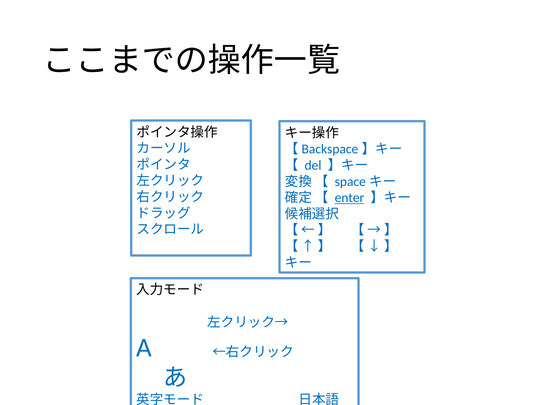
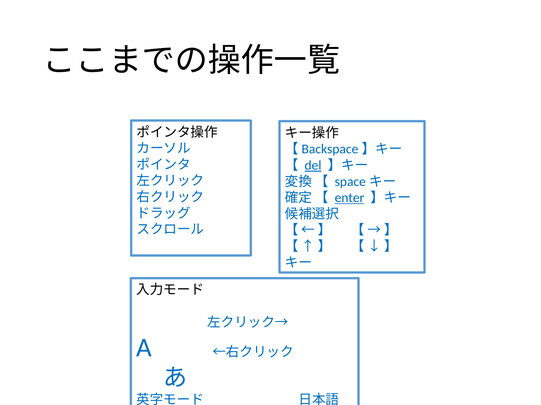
del underline: none -> present
